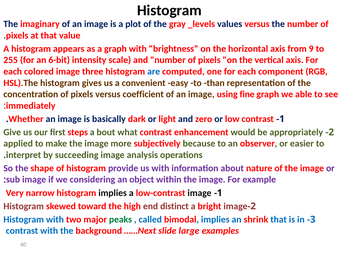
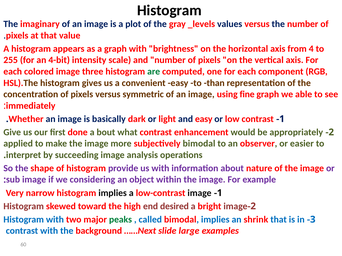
9: 9 -> 4
6-bit: 6-bit -> 4-bit
are colour: blue -> green
coefficient: coefficient -> symmetric
and zero: zero -> easy
steps: steps -> done
subjectively because: because -> bimodal
distinct: distinct -> desired
